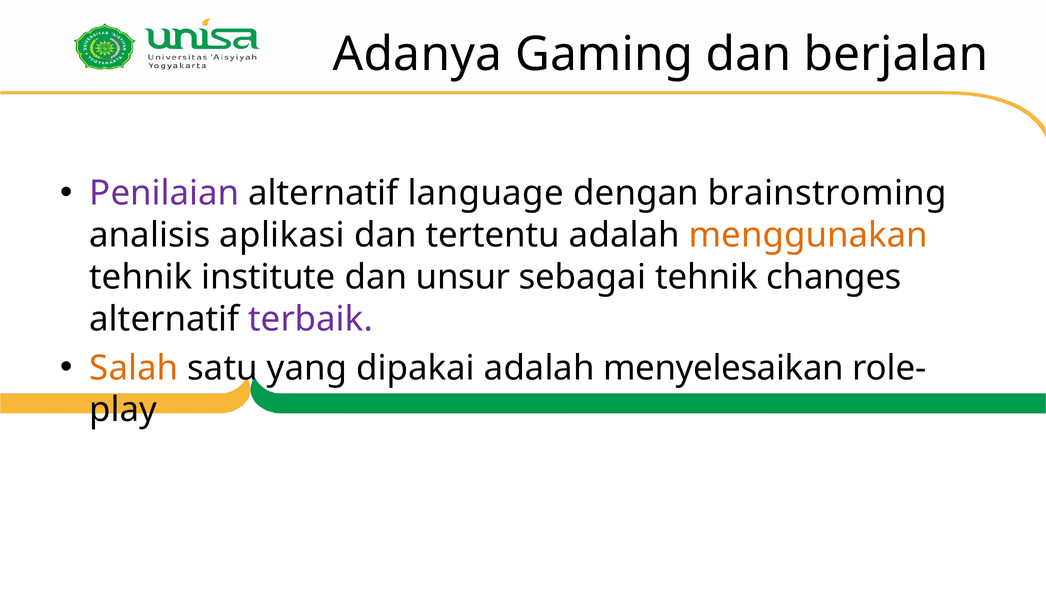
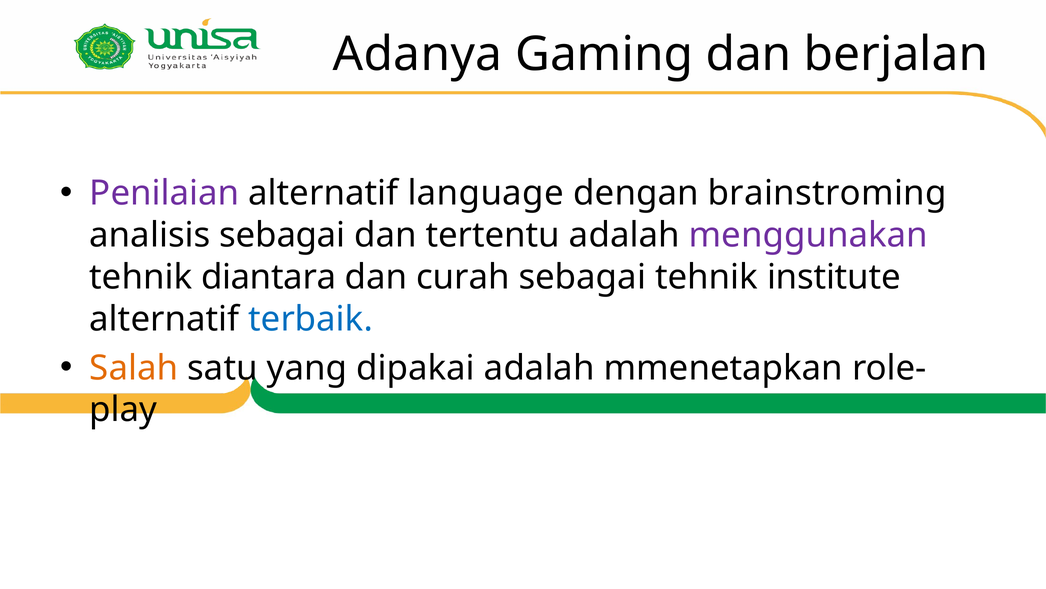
analisis aplikasi: aplikasi -> sebagai
menggunakan colour: orange -> purple
institute: institute -> diantara
unsur: unsur -> curah
changes: changes -> institute
terbaik colour: purple -> blue
menyelesaikan: menyelesaikan -> mmenetapkan
